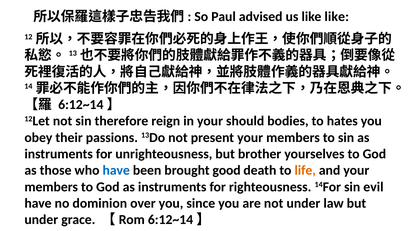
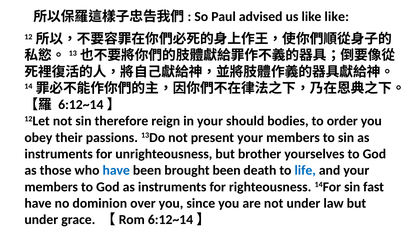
hates: hates -> order
brought good: good -> been
life colour: orange -> blue
evil: evil -> fast
